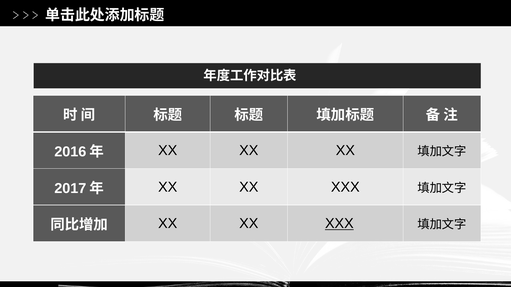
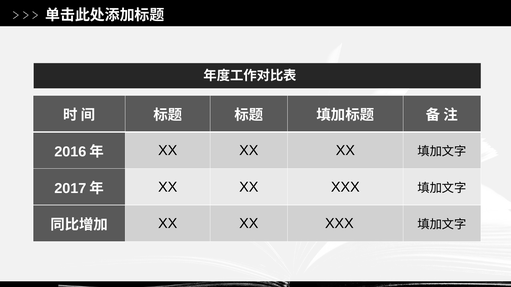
XXX at (339, 224) underline: present -> none
